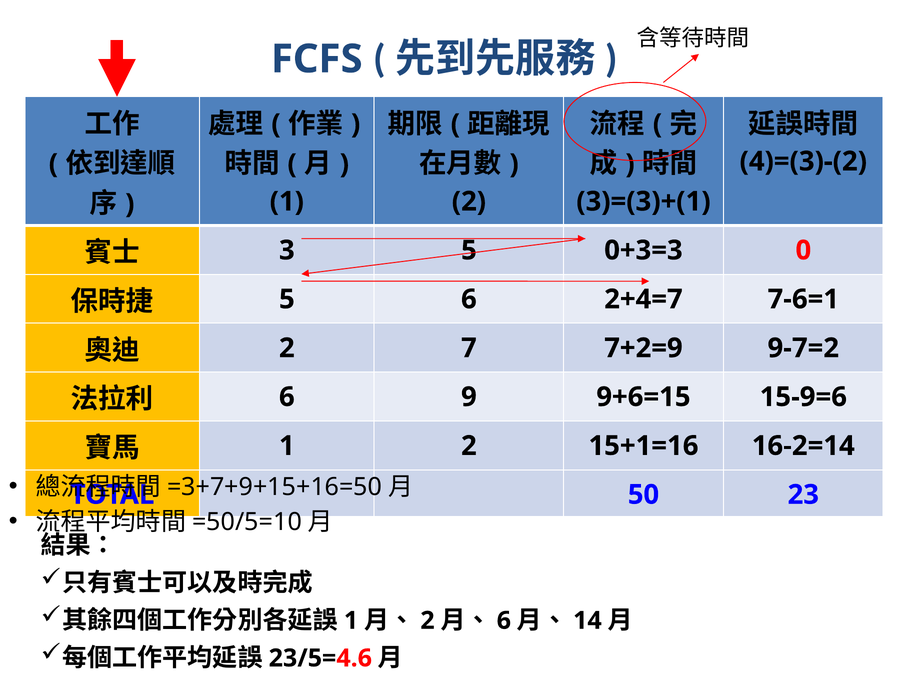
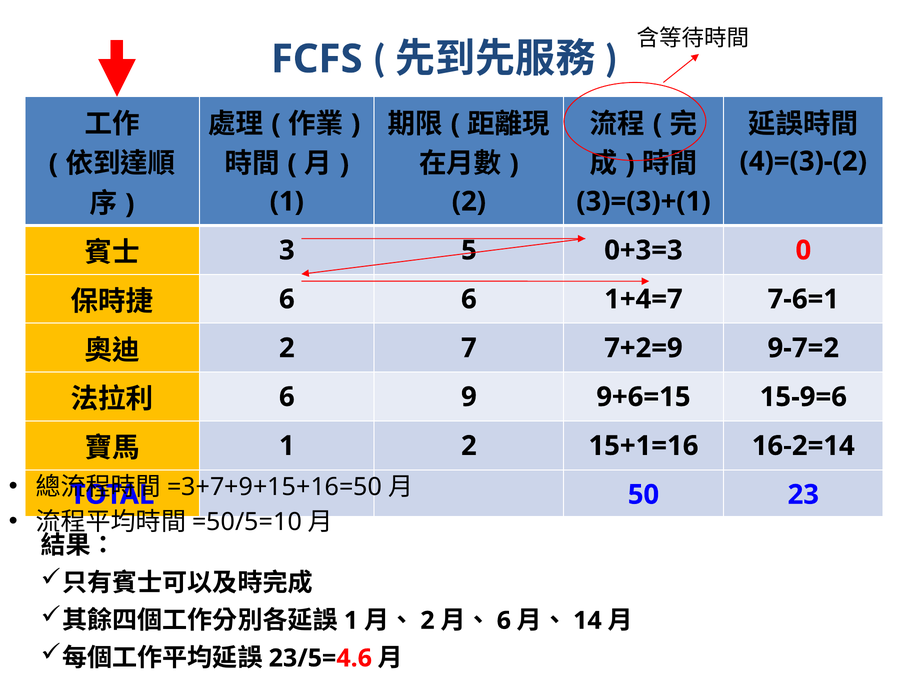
5 at (287, 299): 5 -> 6
2+4=7: 2+4=7 -> 1+4=7
